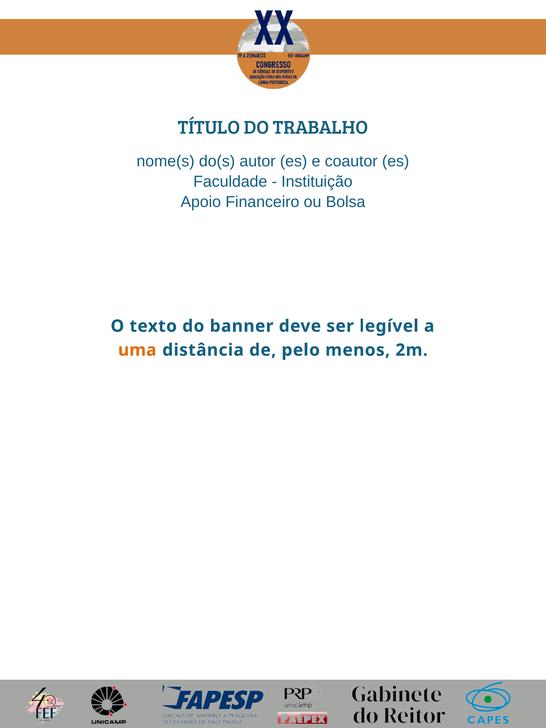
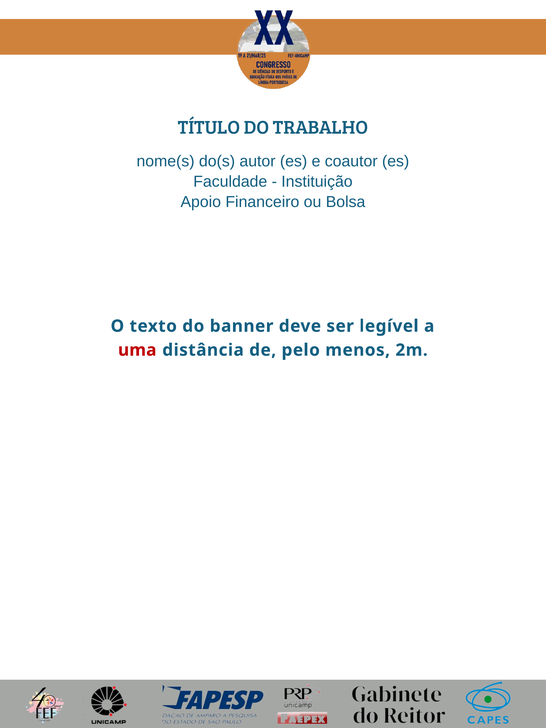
uma colour: orange -> red
